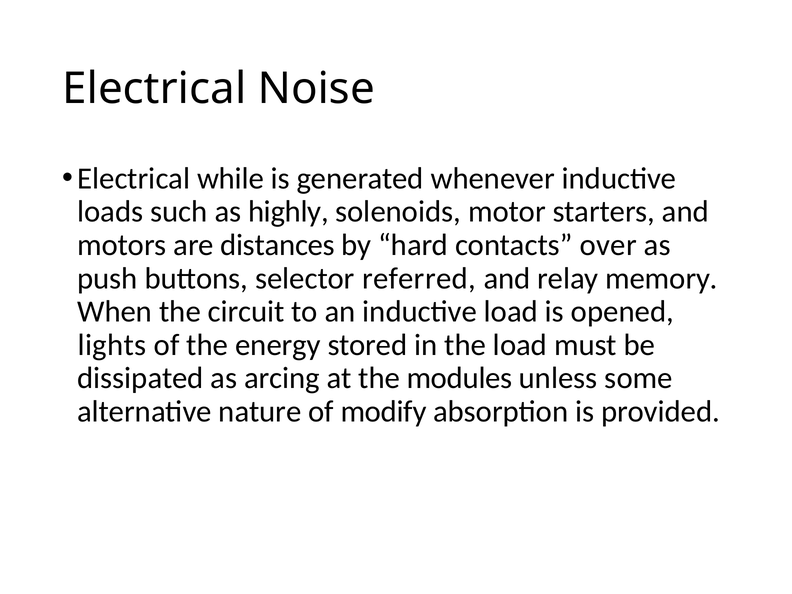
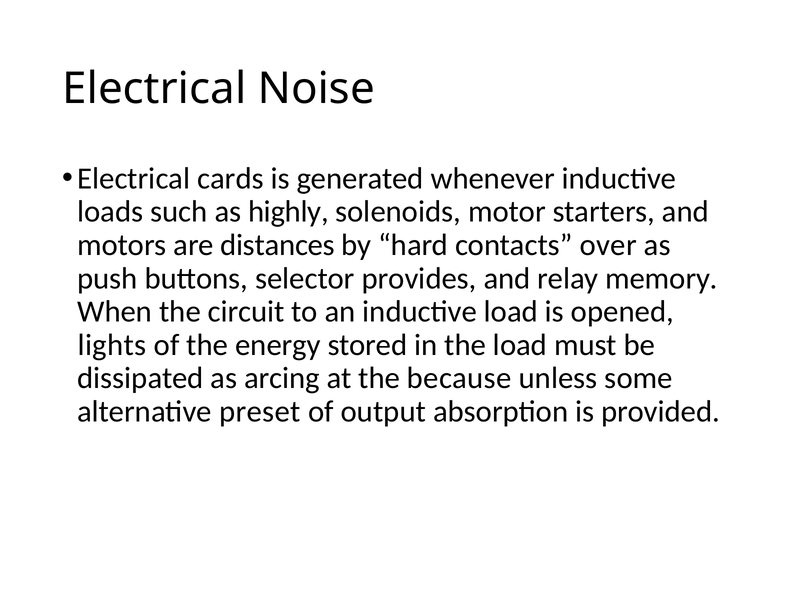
while: while -> cards
referred: referred -> provides
modules: modules -> because
nature: nature -> preset
modify: modify -> output
